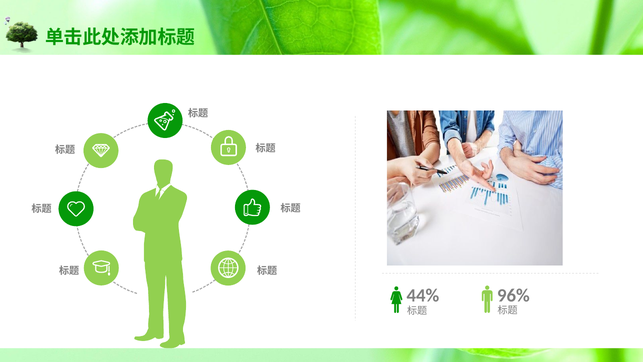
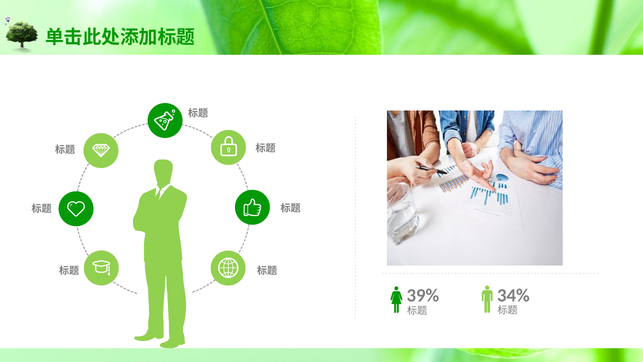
44%: 44% -> 39%
96%: 96% -> 34%
